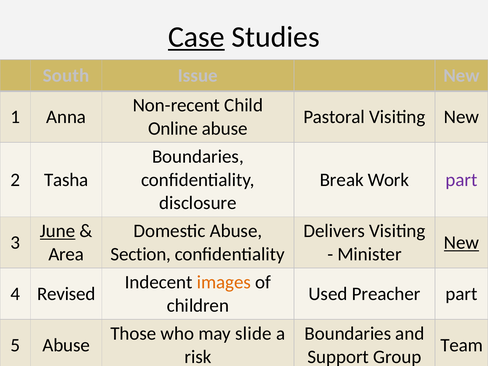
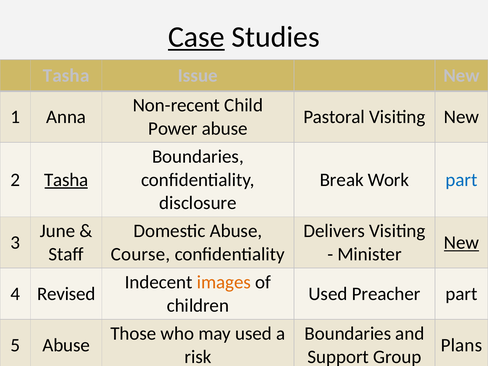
South at (66, 76): South -> Tasha
Online: Online -> Power
Tasha at (66, 180) underline: none -> present
part at (462, 180) colour: purple -> blue
June underline: present -> none
Area: Area -> Staff
Section: Section -> Course
may slide: slide -> used
Team: Team -> Plans
